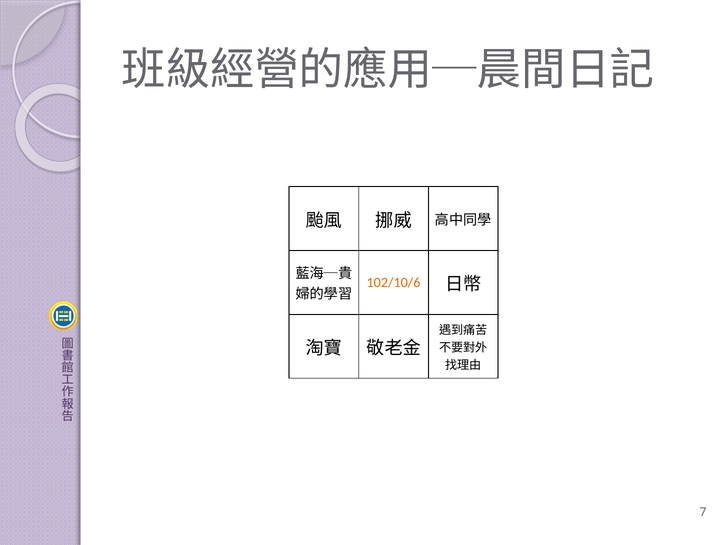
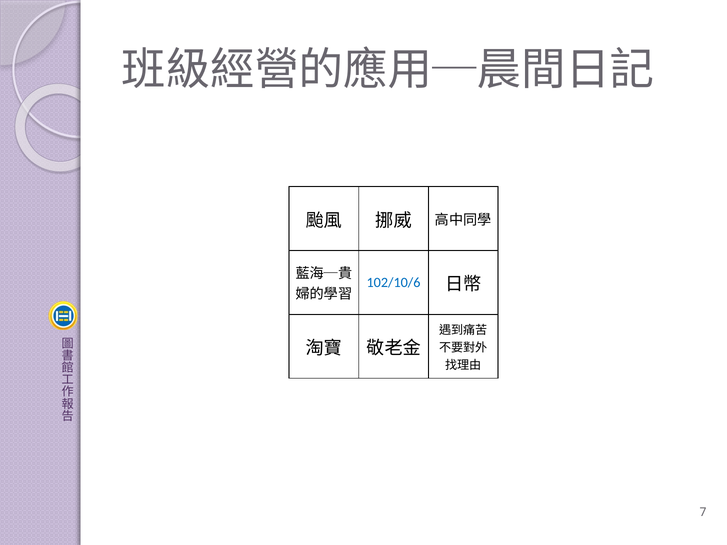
102/10/6 colour: orange -> blue
